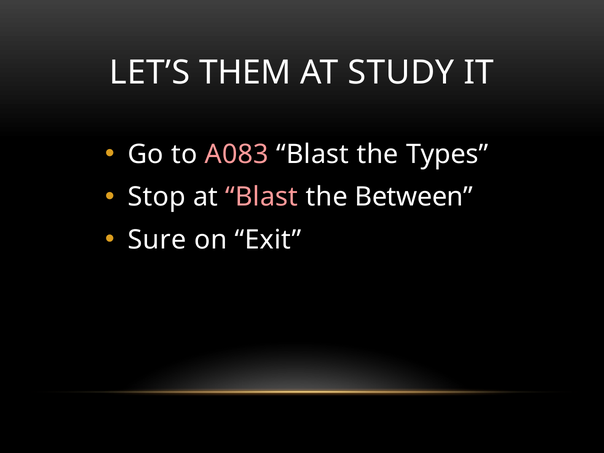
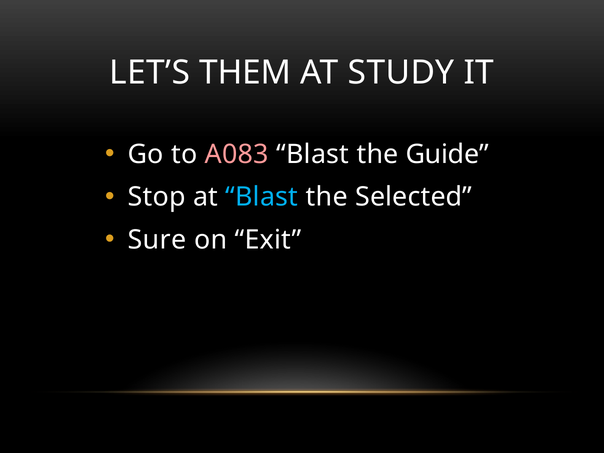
Types: Types -> Guide
Blast at (262, 197) colour: pink -> light blue
Between: Between -> Selected
